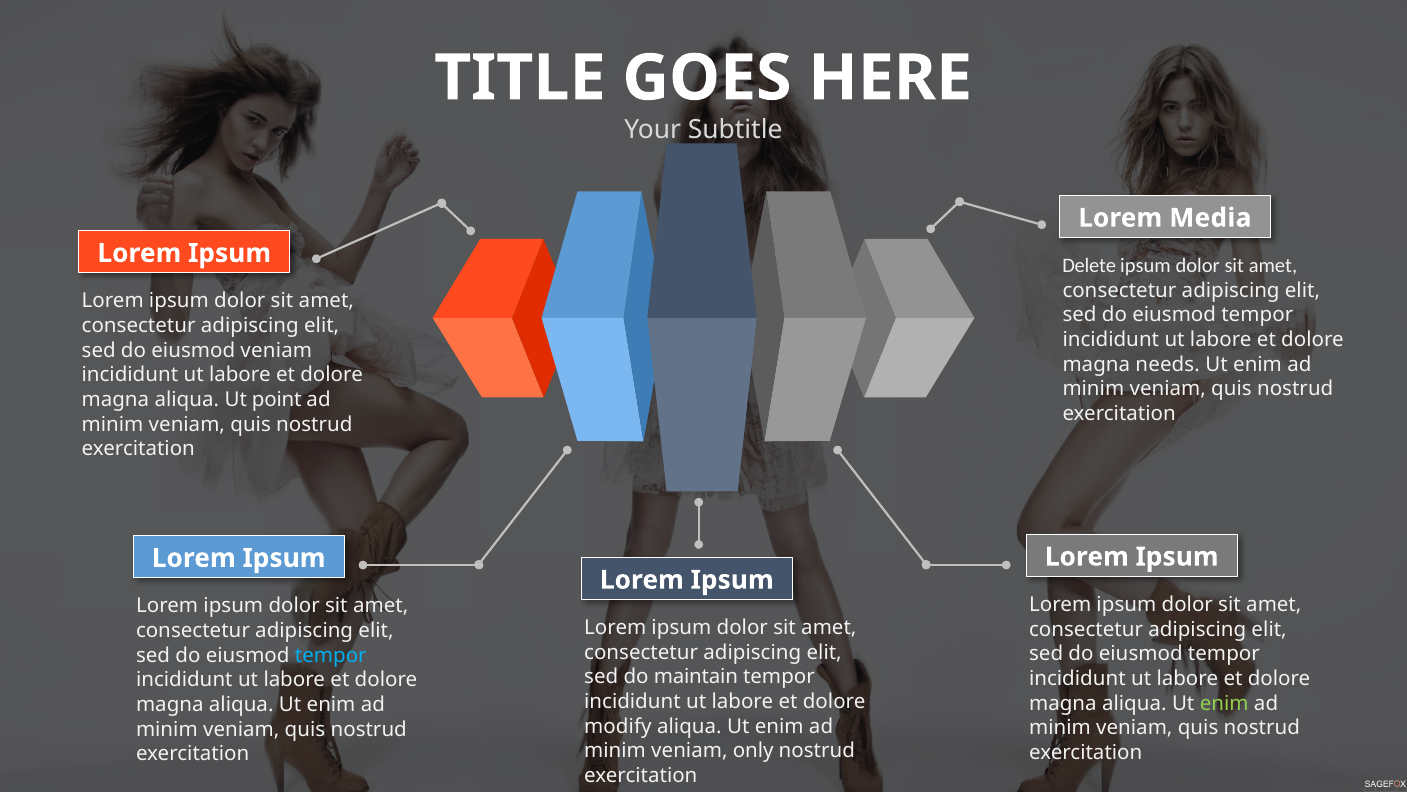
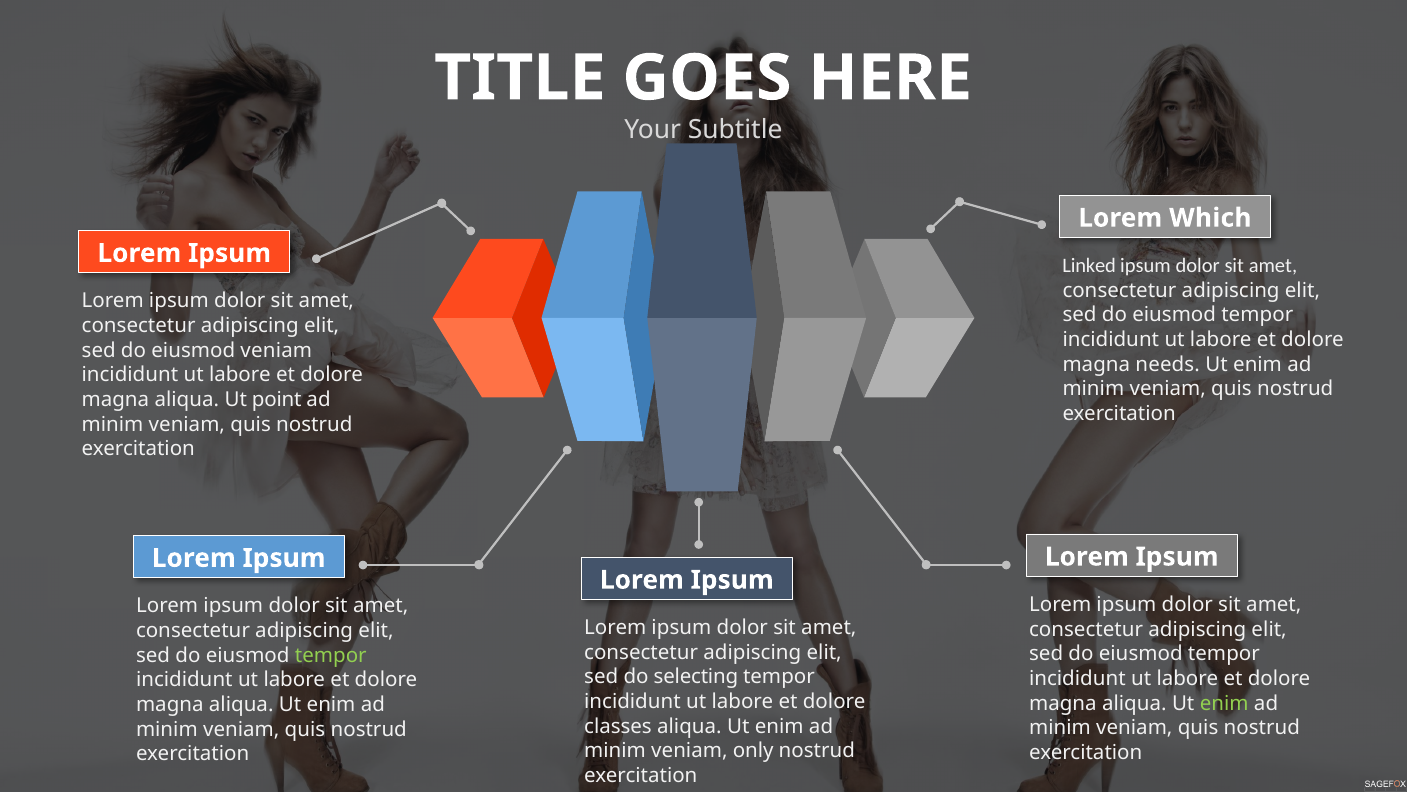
Media: Media -> Which
Delete: Delete -> Linked
tempor at (331, 655) colour: light blue -> light green
maintain: maintain -> selecting
modify: modify -> classes
